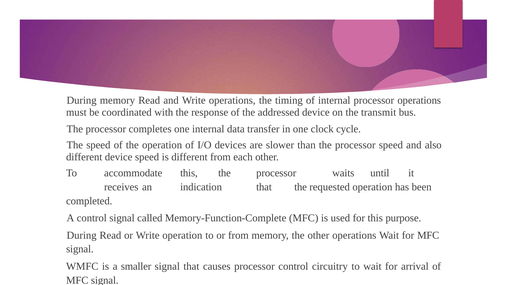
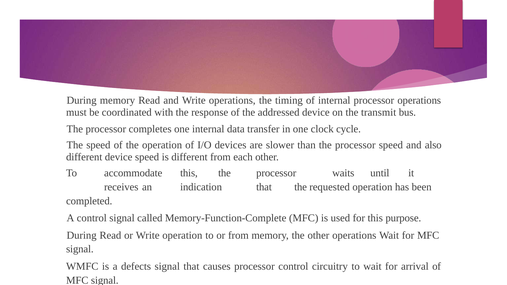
smaller: smaller -> defects
